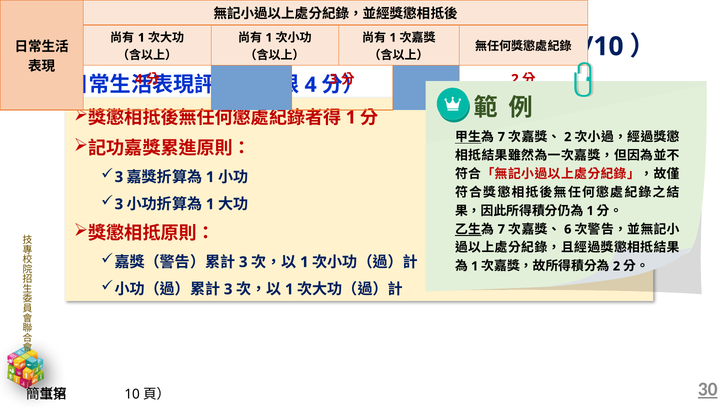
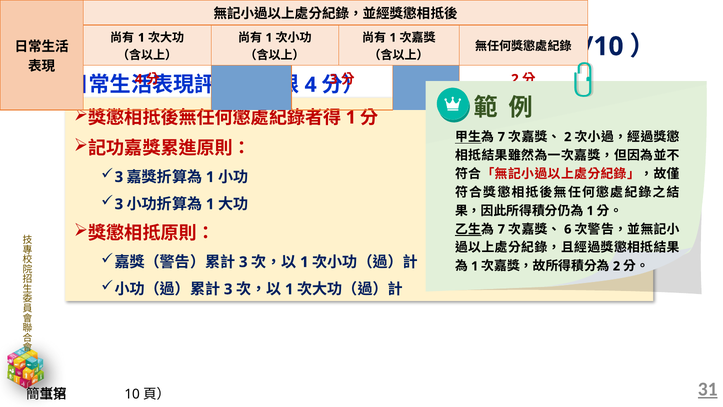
30: 30 -> 31
